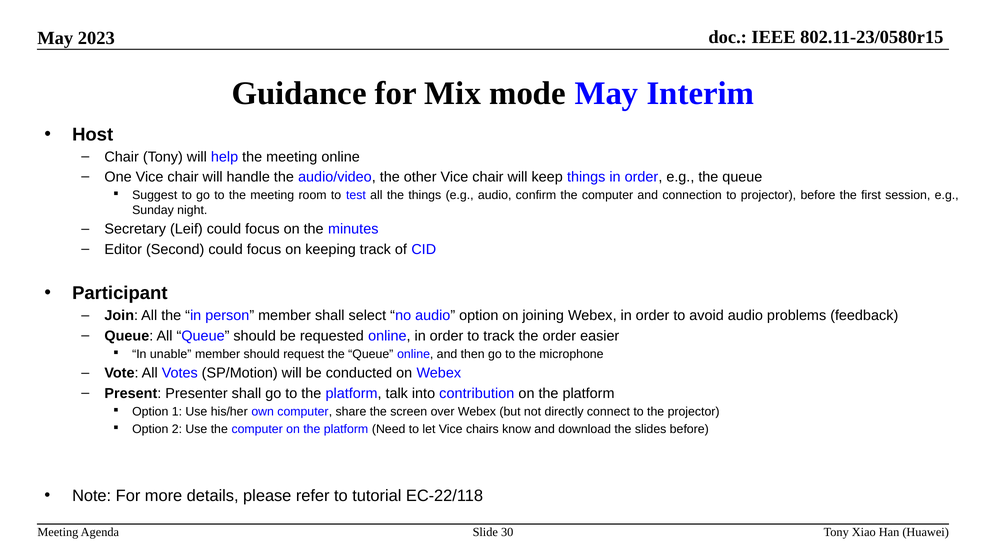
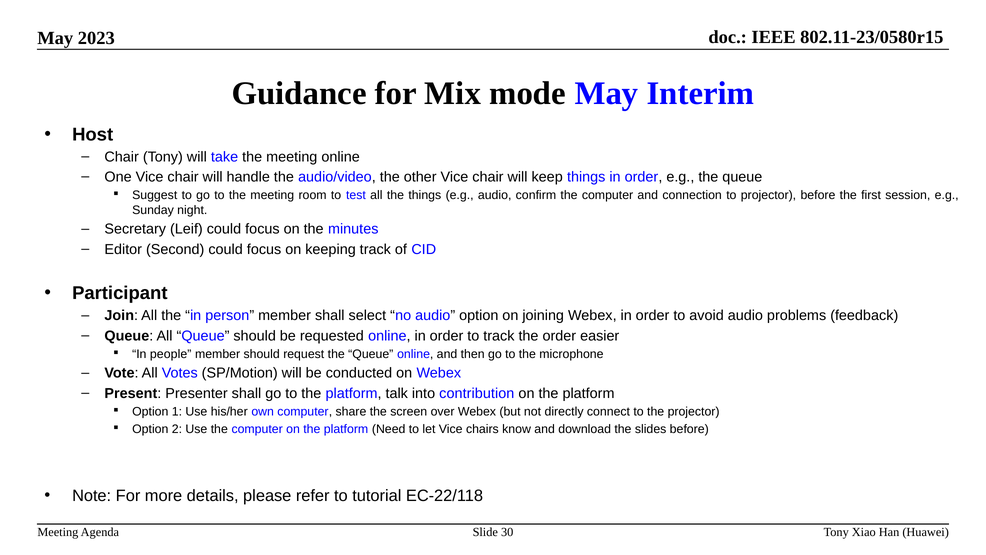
help: help -> take
unable: unable -> people
